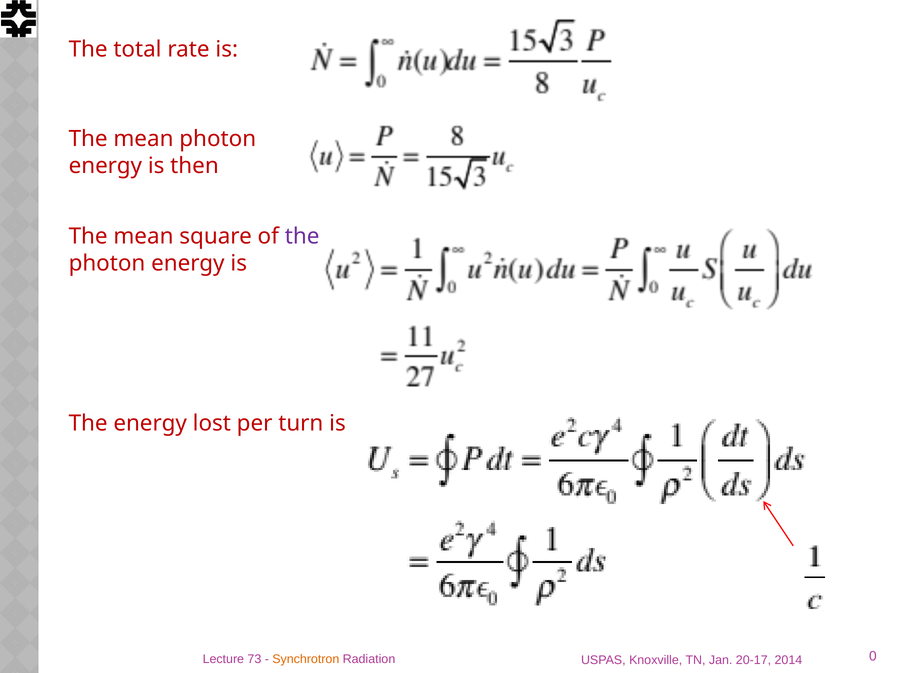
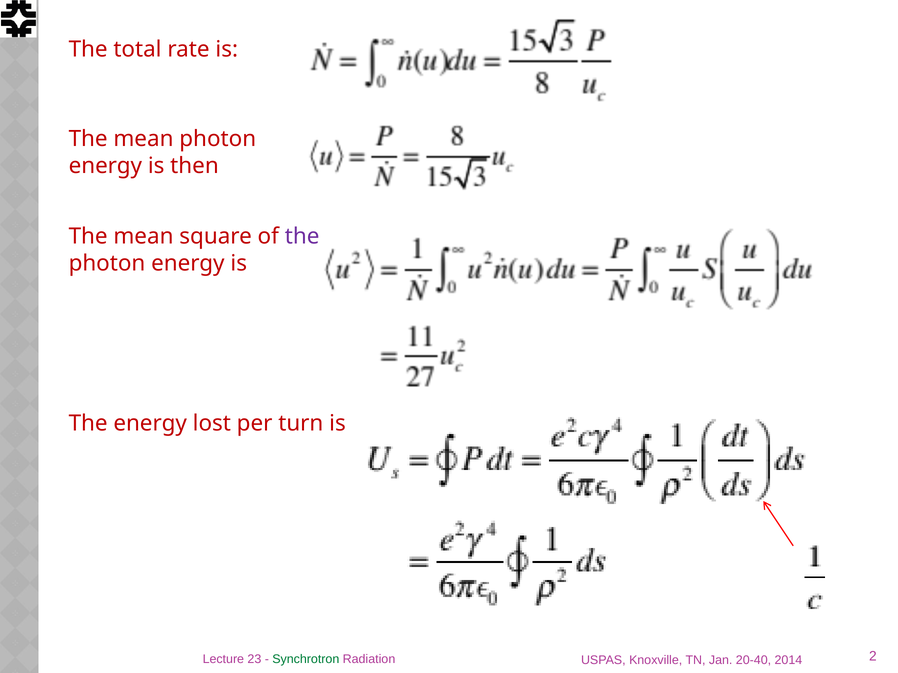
73: 73 -> 23
Synchrotron colour: orange -> green
0: 0 -> 2
20-17: 20-17 -> 20-40
